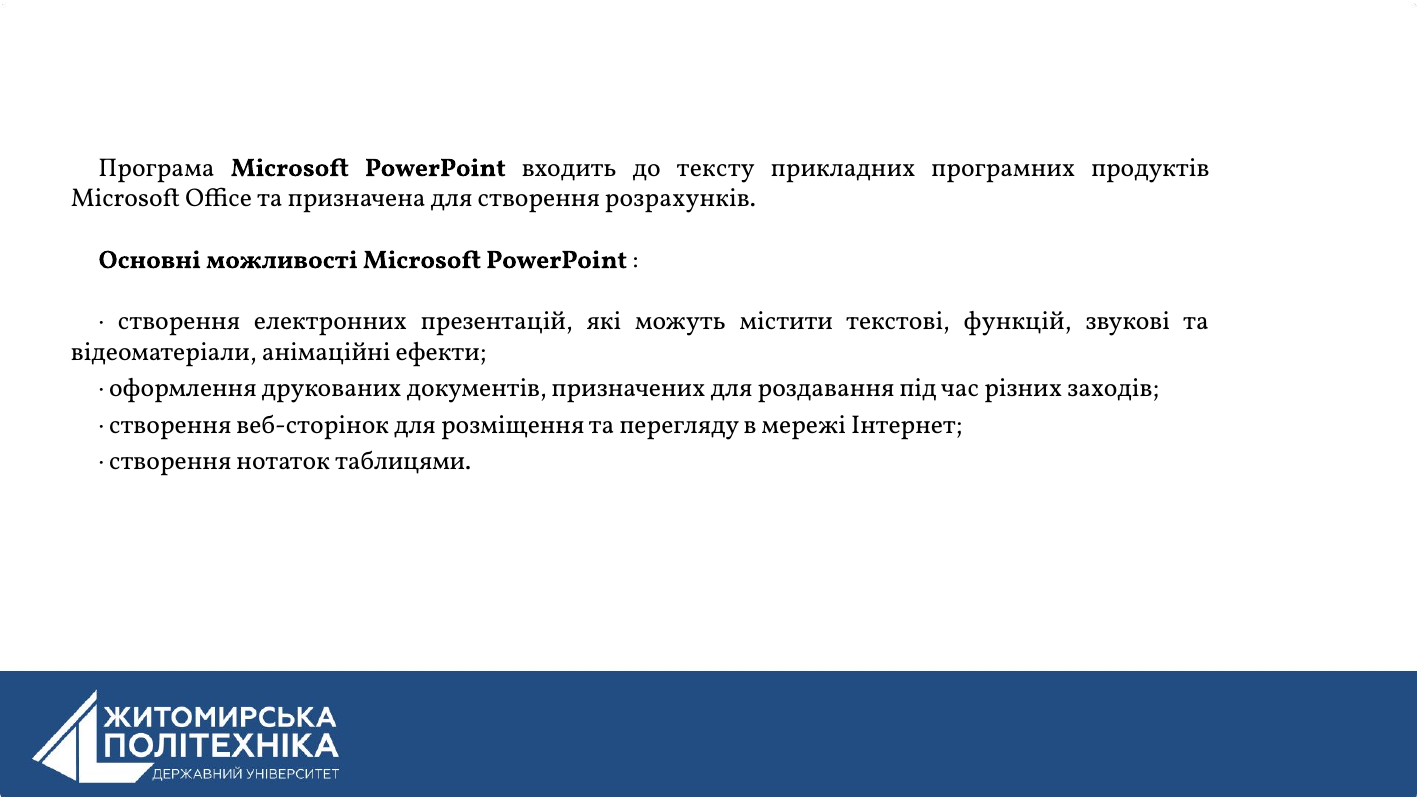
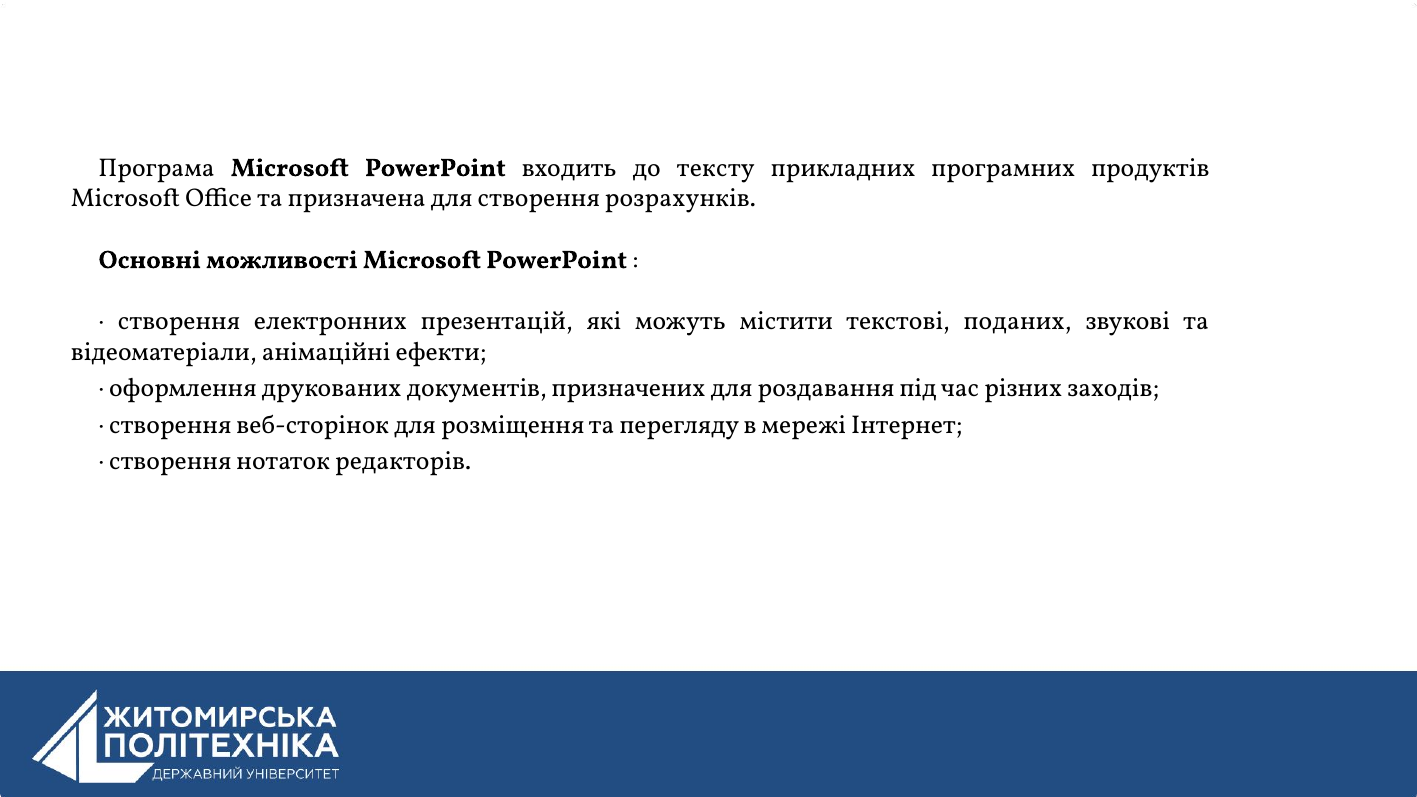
функцій: функцій -> поданих
таблицями: таблицями -> редакторів
